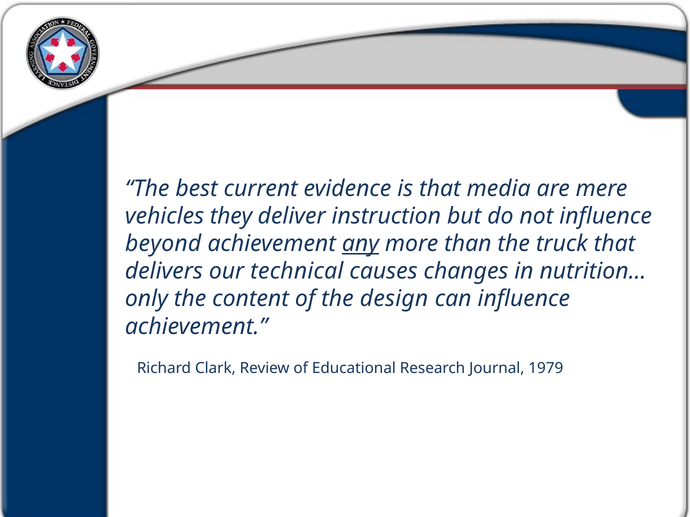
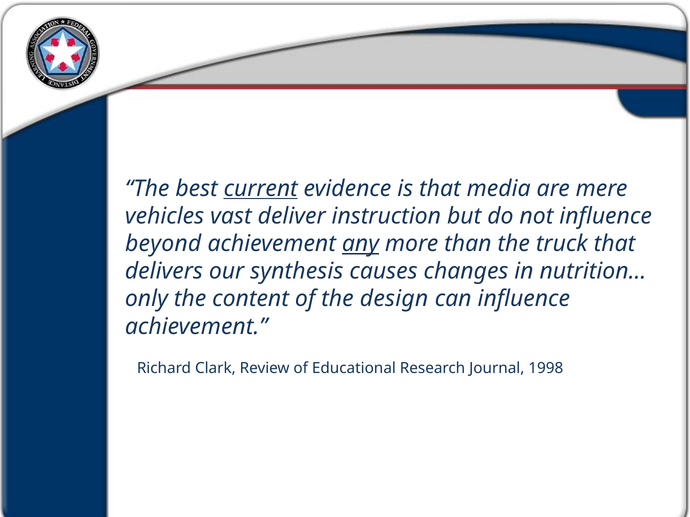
current underline: none -> present
they: they -> vast
technical: technical -> synthesis
1979: 1979 -> 1998
